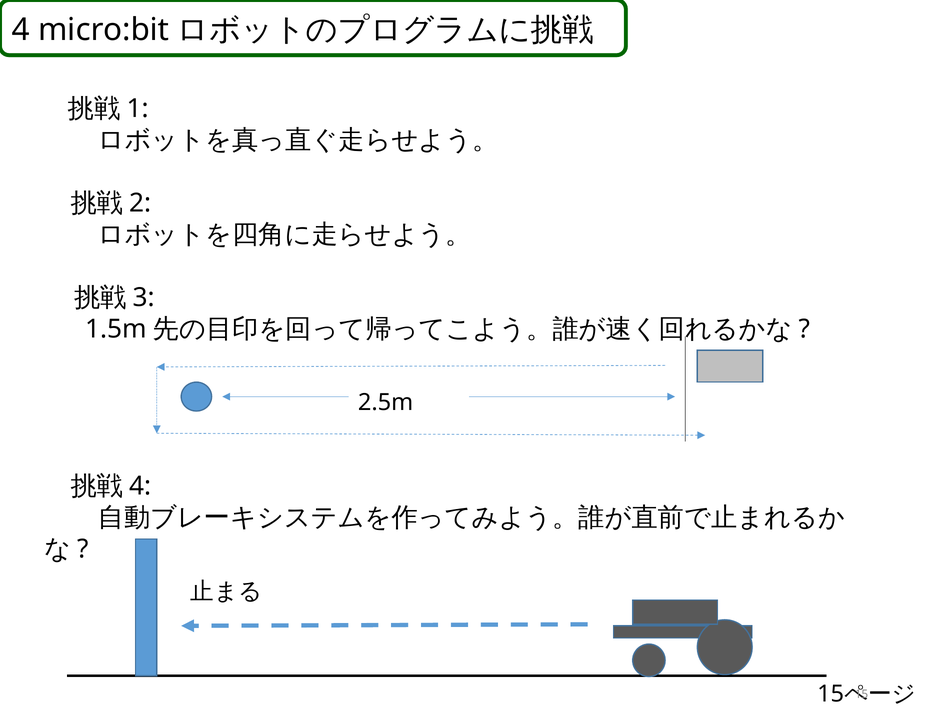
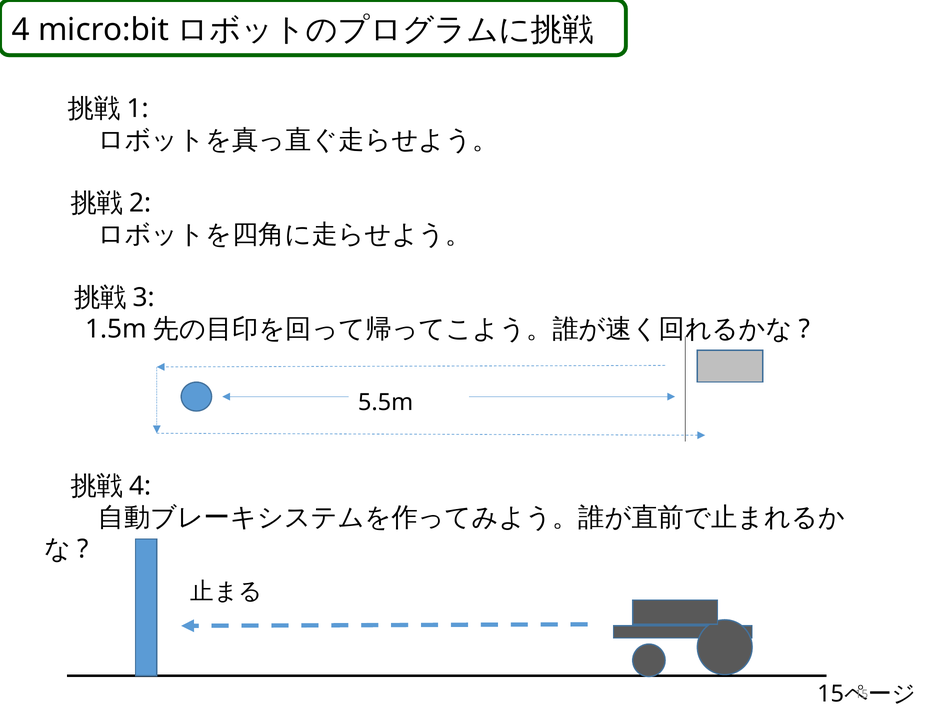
2.5m: 2.5m -> 5.5m
